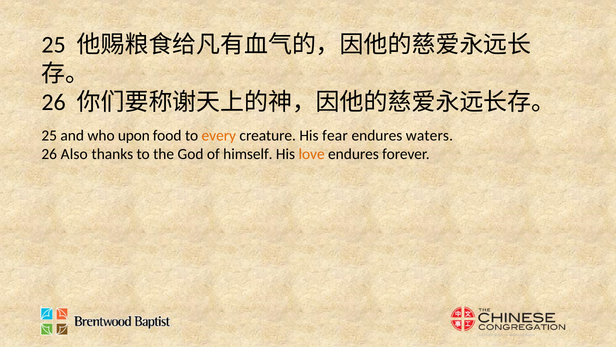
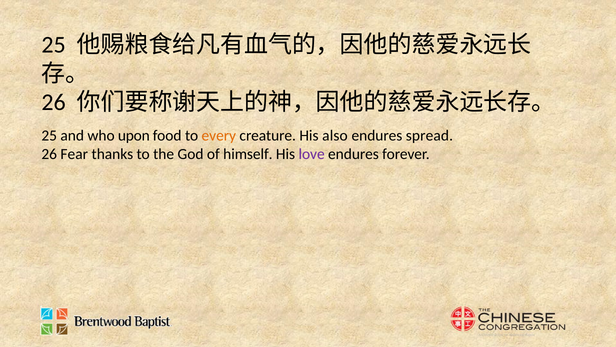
fear: fear -> also
waters: waters -> spread
Also: Also -> Fear
love colour: orange -> purple
